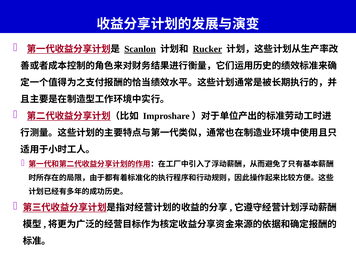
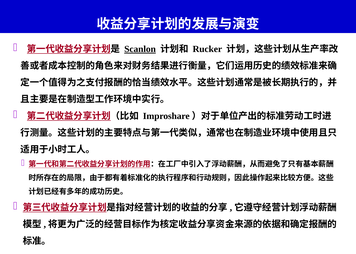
Rucker underline: present -> none
